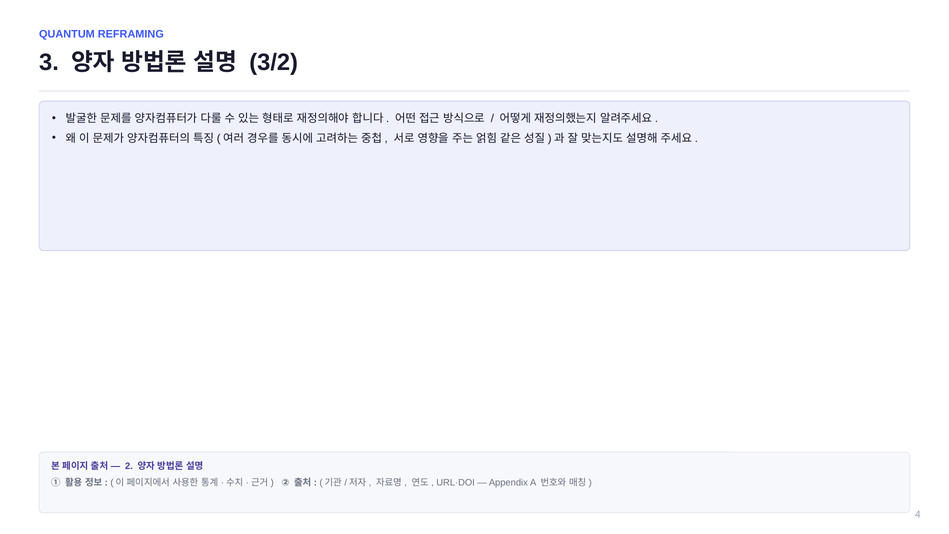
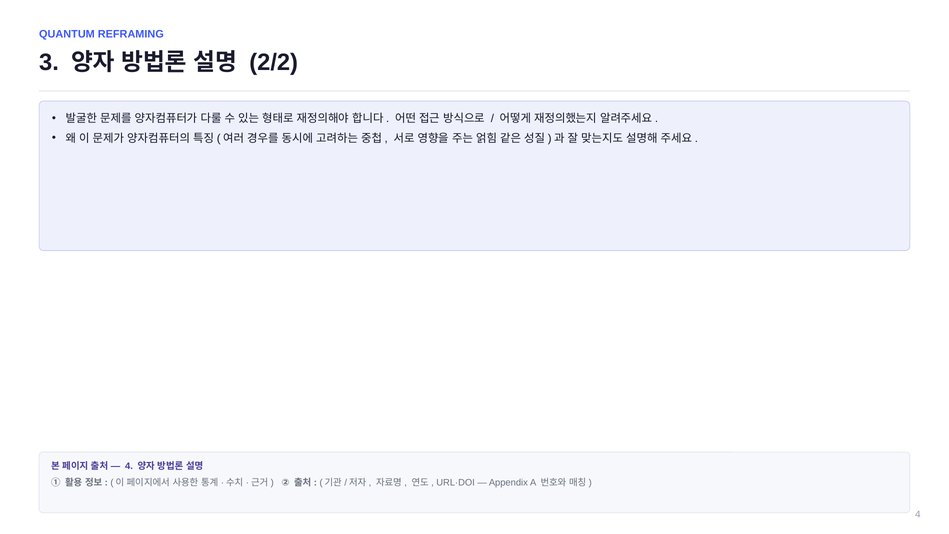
3/2: 3/2 -> 2/2
2 at (129, 466): 2 -> 4
